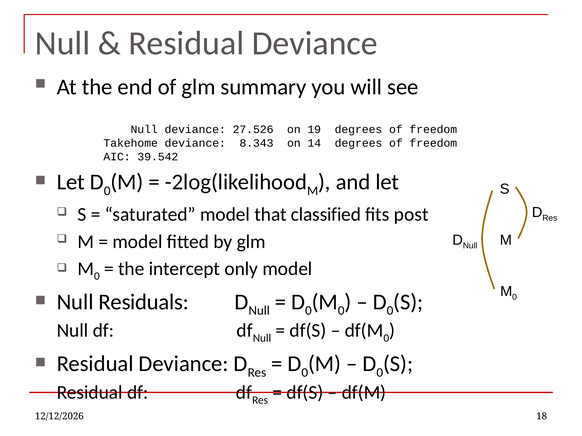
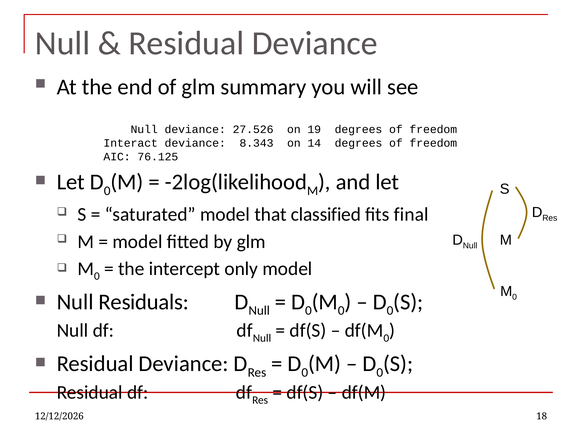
Takehome: Takehome -> Interact
39.542: 39.542 -> 76.125
post: post -> final
